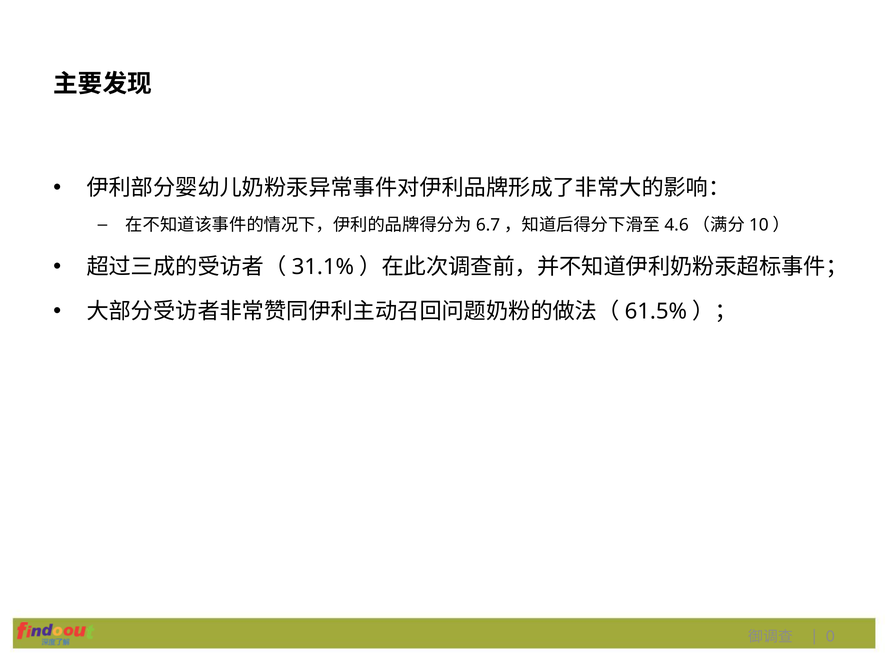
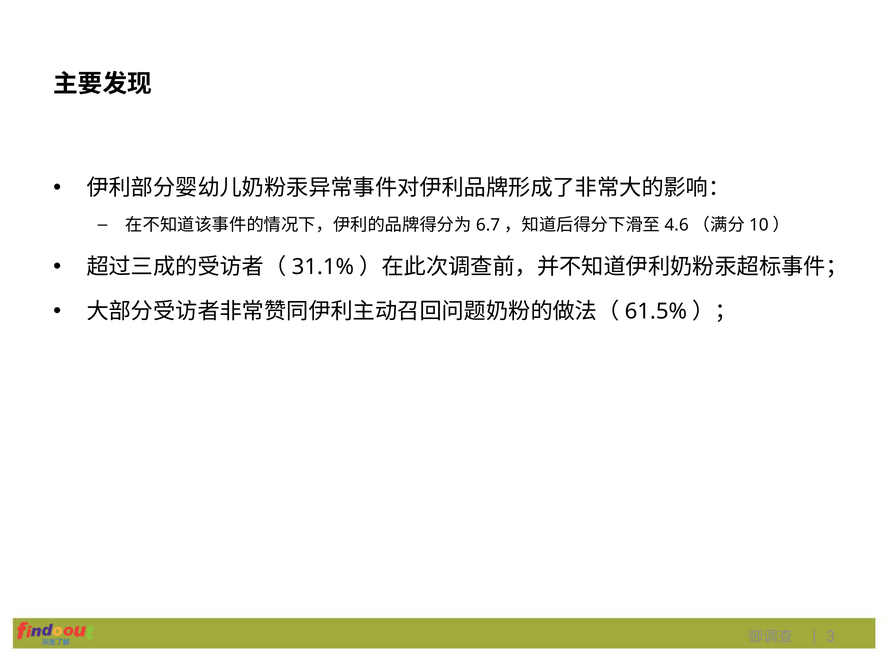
0: 0 -> 3
